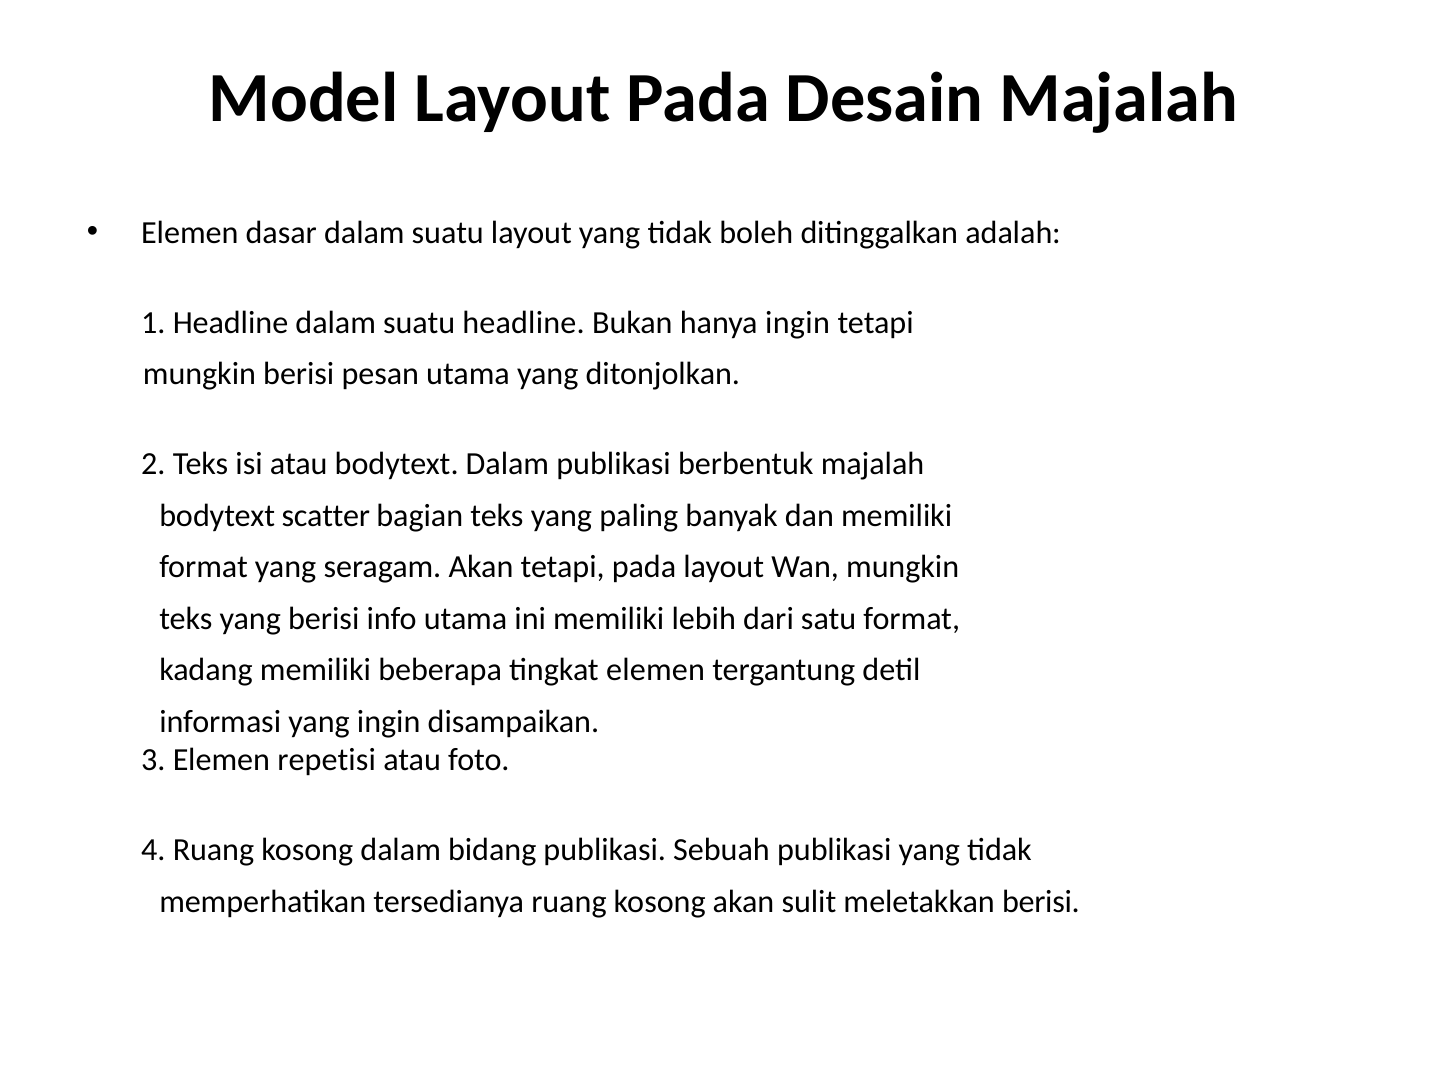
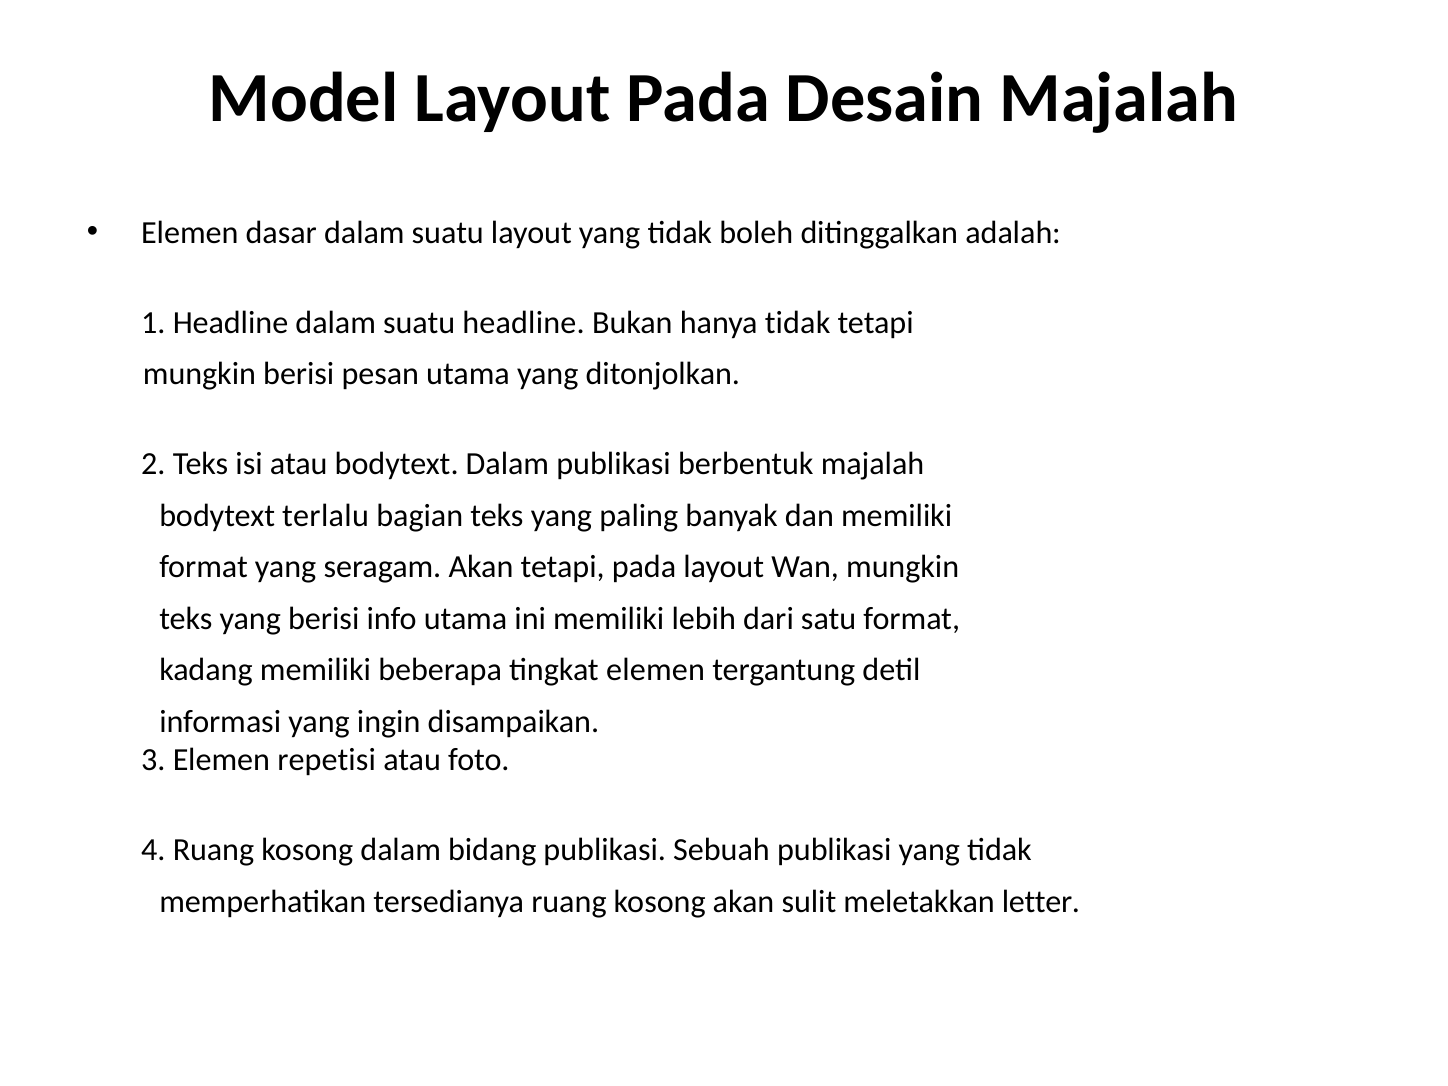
hanya ingin: ingin -> tidak
scatter: scatter -> terlalu
meletakkan berisi: berisi -> letter
